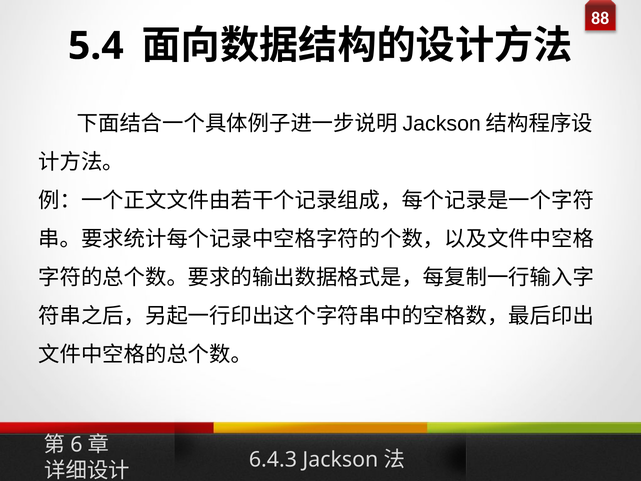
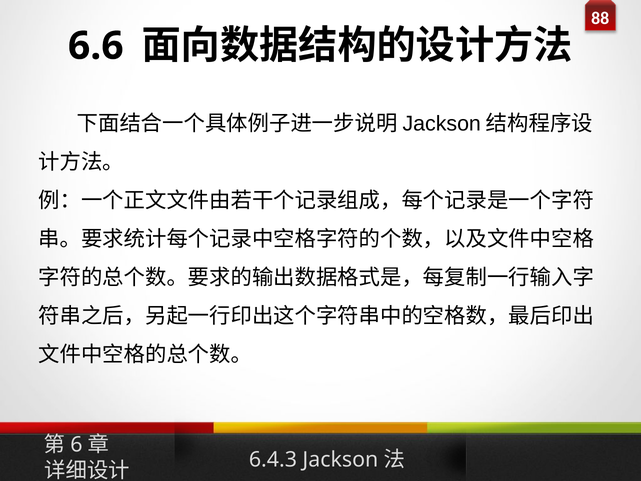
5.4: 5.4 -> 6.6
